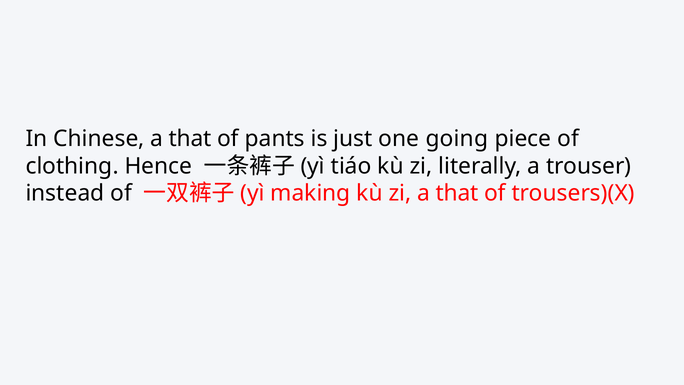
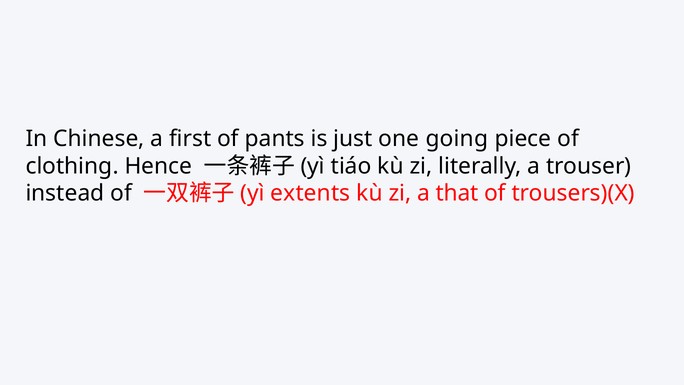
Chinese a that: that -> first
making: making -> extents
